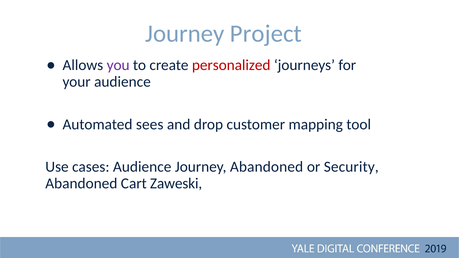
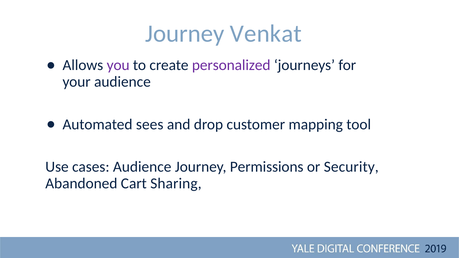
Project: Project -> Venkat
personalized colour: red -> purple
Journey Abandoned: Abandoned -> Permissions
Zaweski: Zaweski -> Sharing
